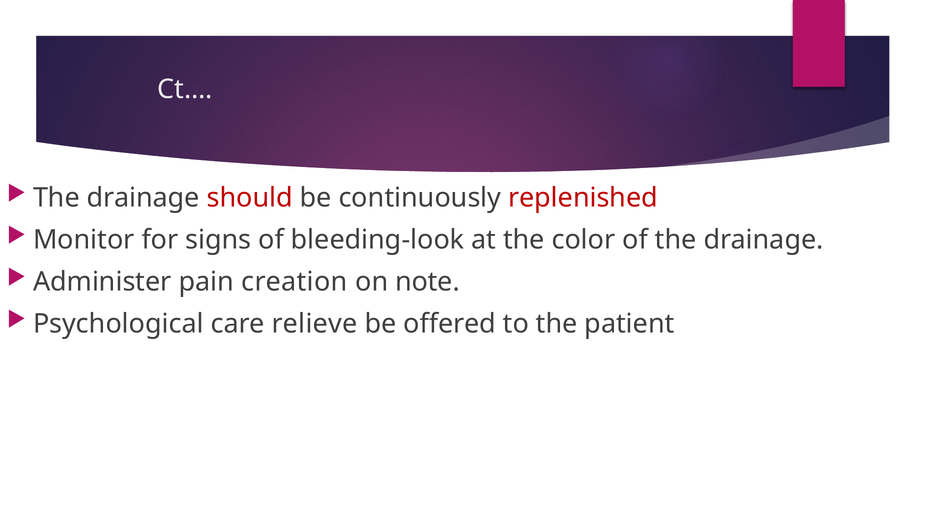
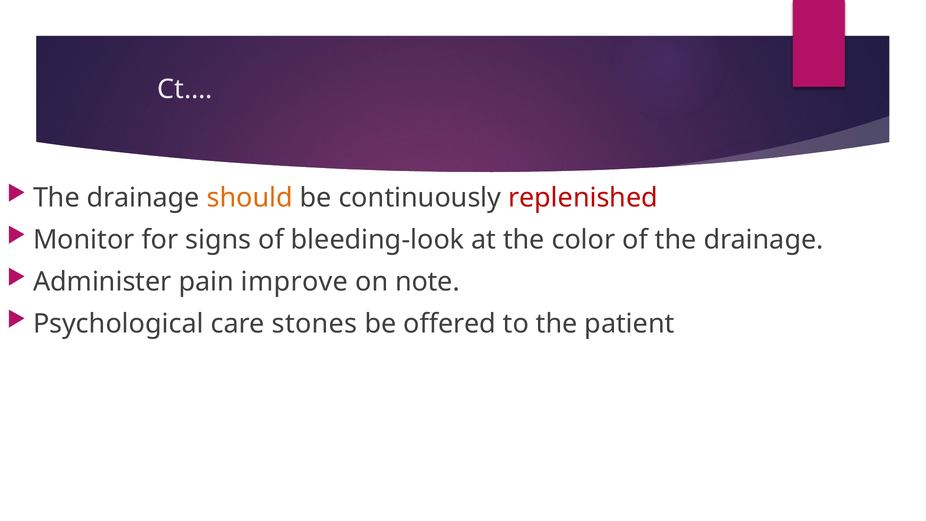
should colour: red -> orange
creation: creation -> improve
relieve: relieve -> stones
